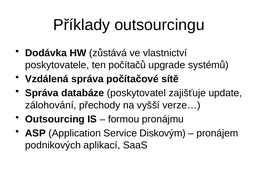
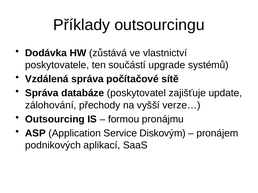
počítačů: počítačů -> součástí
